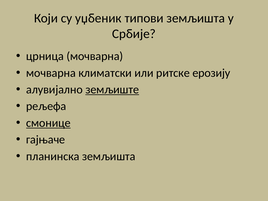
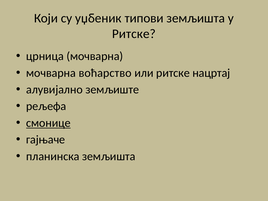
Србије at (134, 34): Србије -> Ритске
климатски: климатски -> воћарство
ерозију: ерозију -> нацртај
земљиште underline: present -> none
